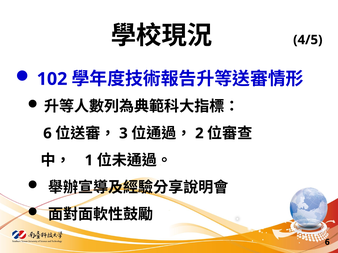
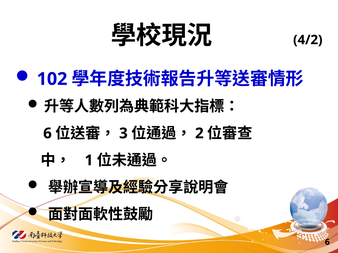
4/5: 4/5 -> 4/2
